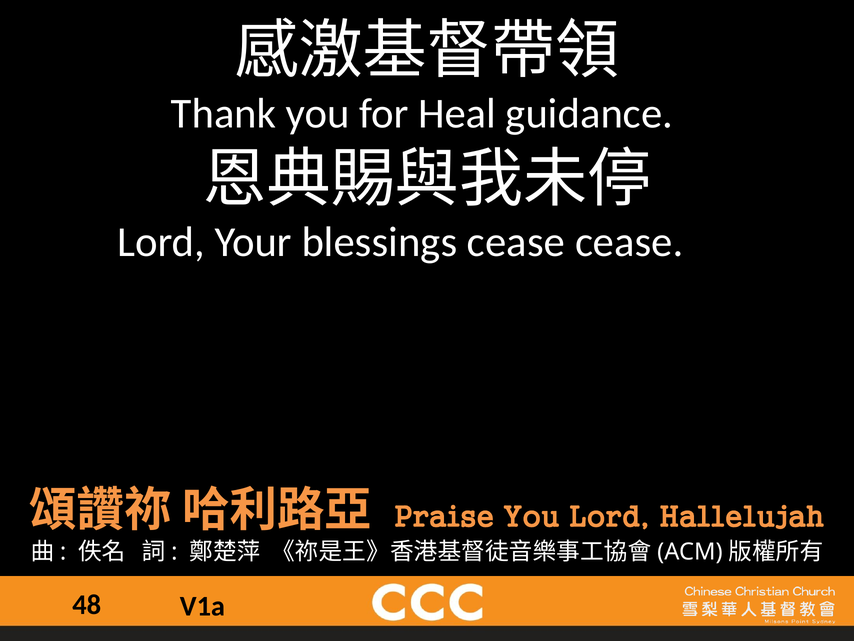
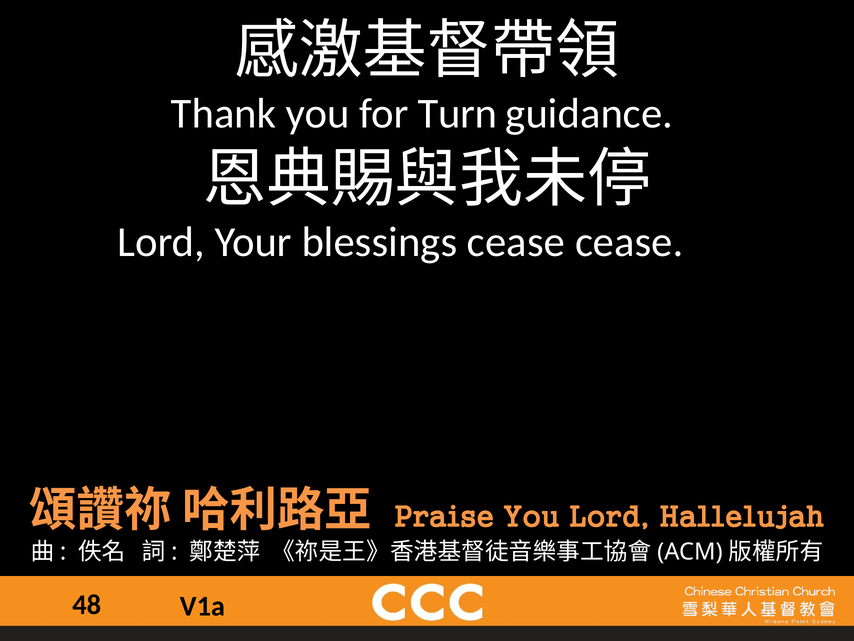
Heal: Heal -> Turn
